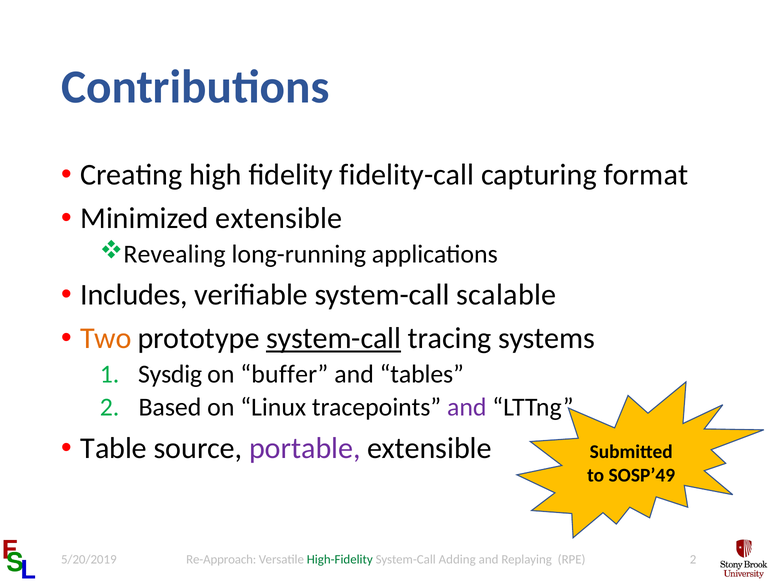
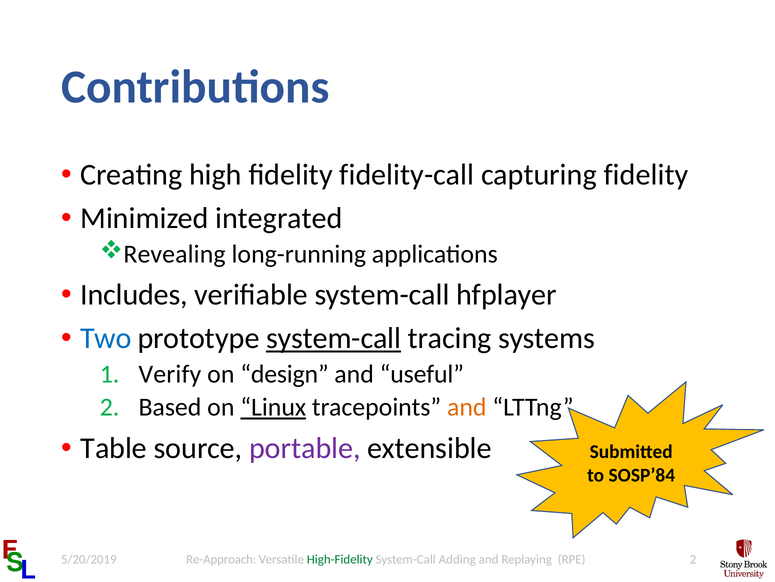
capturing format: format -> fidelity
Minimized extensible: extensible -> integrated
scalable: scalable -> hfplayer
Two colour: orange -> blue
Sysdig: Sysdig -> Verify
buffer: buffer -> design
tables: tables -> useful
Linux underline: none -> present
and at (467, 407) colour: purple -> orange
SOSP’49: SOSP’49 -> SOSP’84
